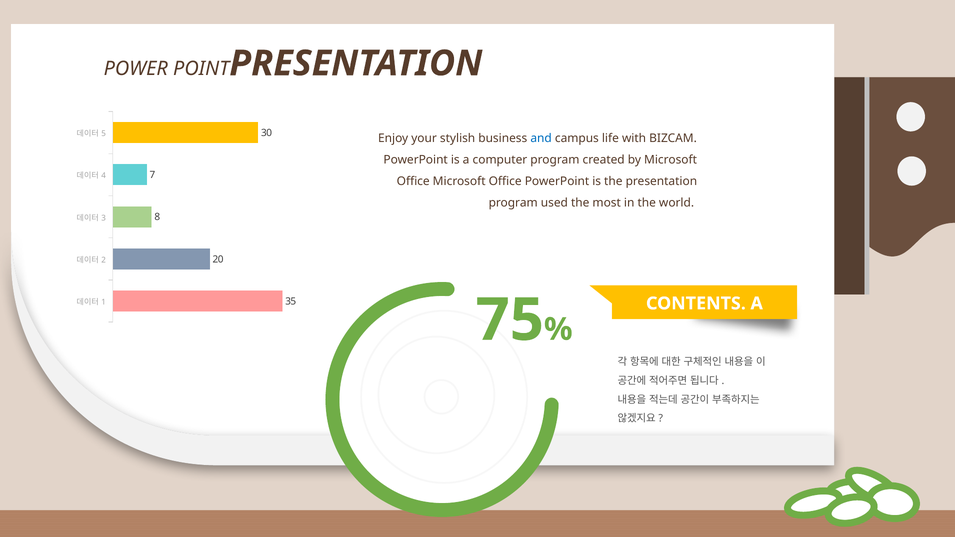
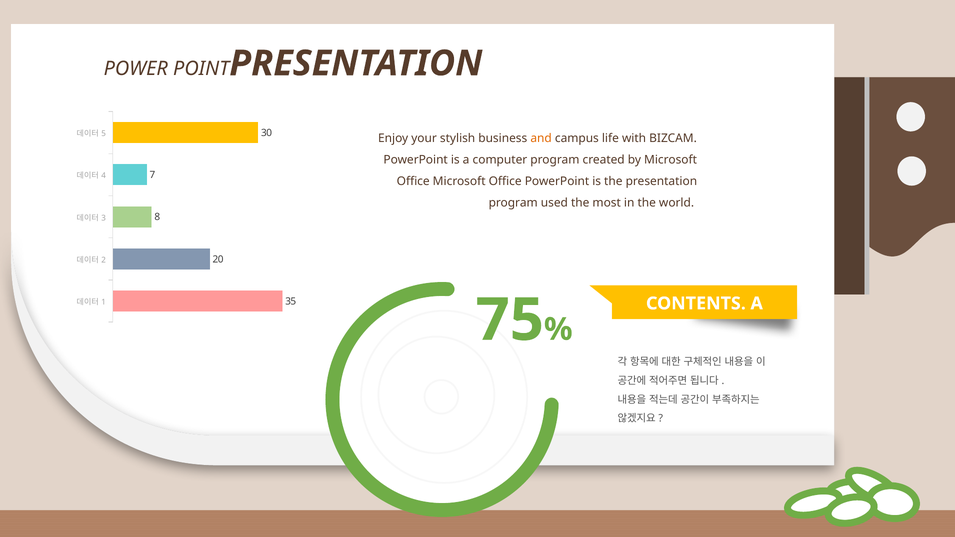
and colour: blue -> orange
